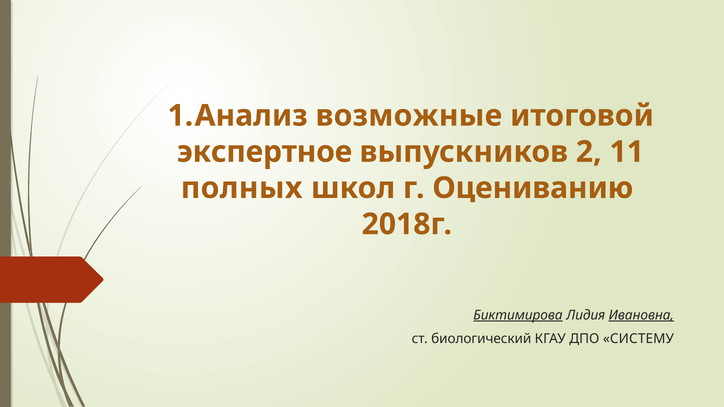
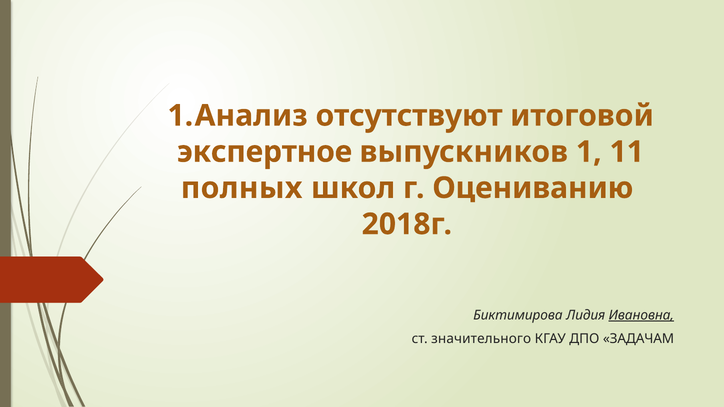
возможные: возможные -> отсутствуют
2: 2 -> 1
Биктимирова underline: present -> none
биологический: биологический -> значительного
СИСТЕМУ: СИСТЕМУ -> ЗАДАЧАМ
